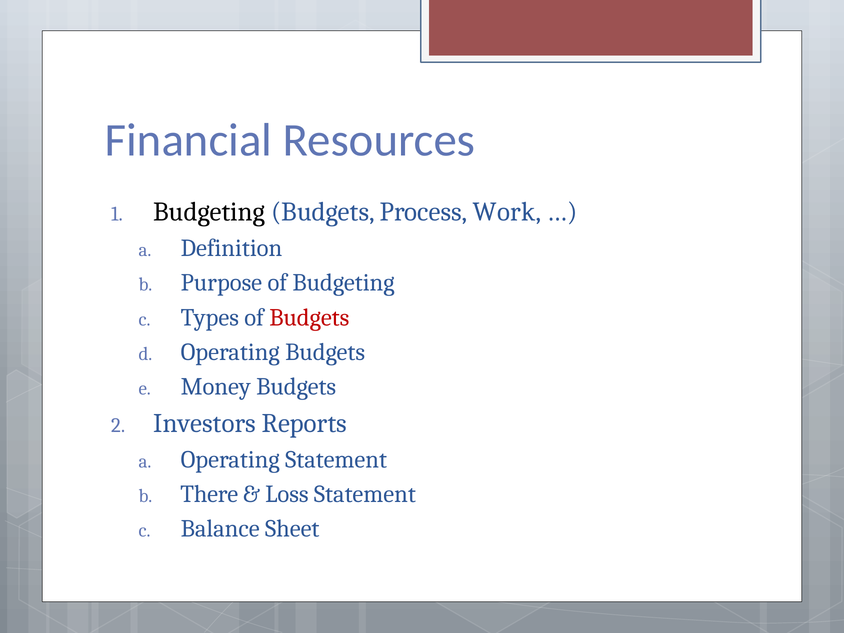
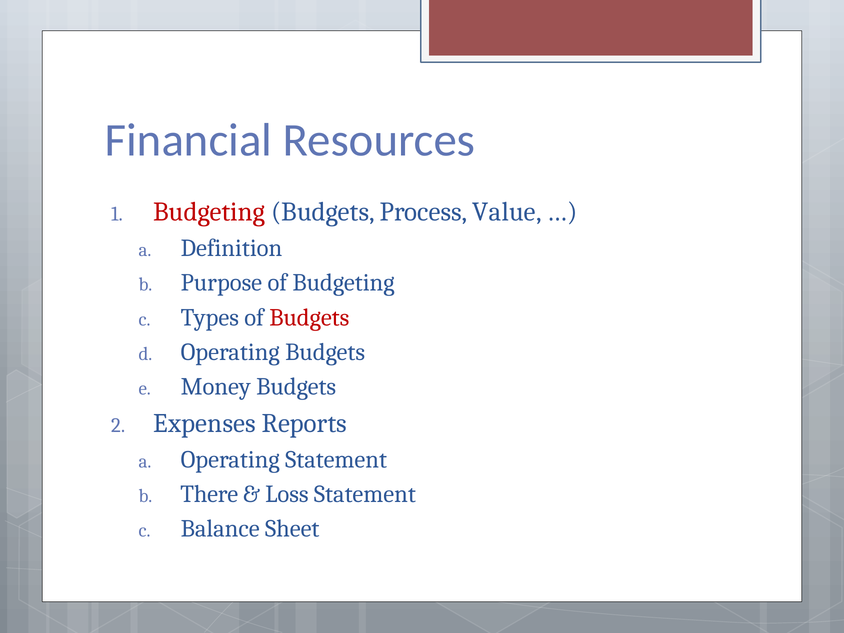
Budgeting at (209, 212) colour: black -> red
Work: Work -> Value
Investors: Investors -> Expenses
